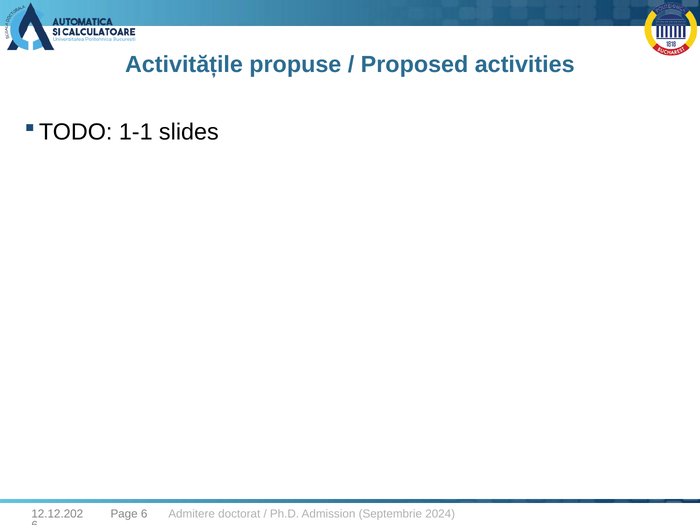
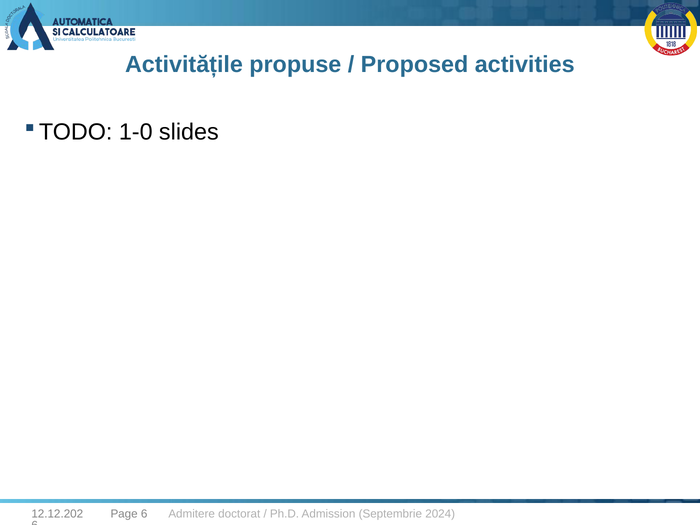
1-1: 1-1 -> 1-0
